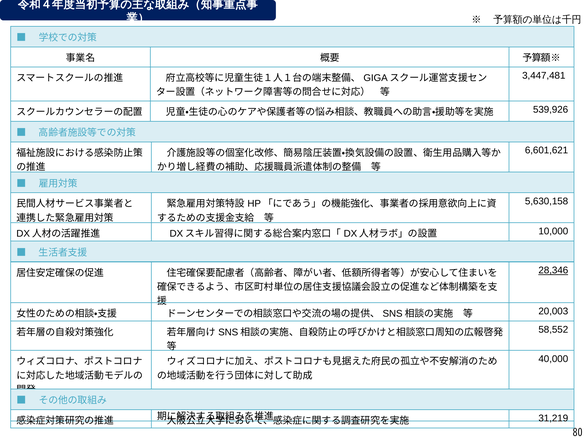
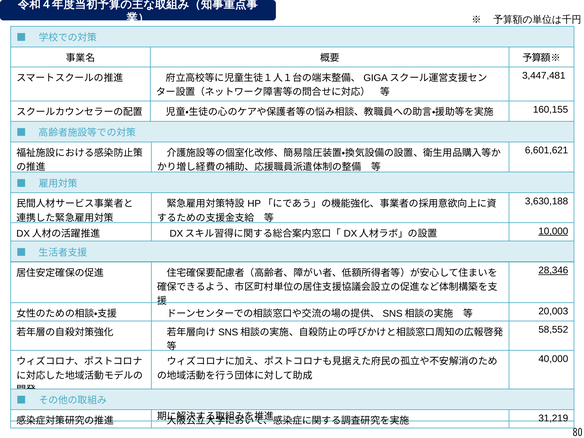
539,926: 539,926 -> 160,155
5,630,158: 5,630,158 -> 3,630,188
10,000 underline: none -> present
